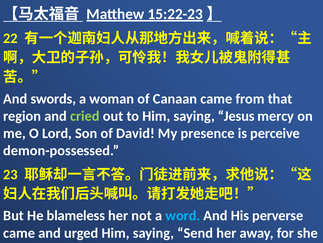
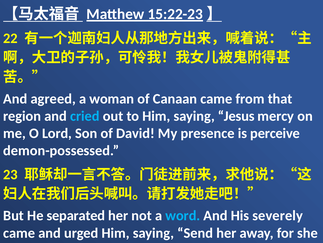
swords: swords -> agreed
cried colour: light green -> light blue
blameless: blameless -> separated
perverse: perverse -> severely
